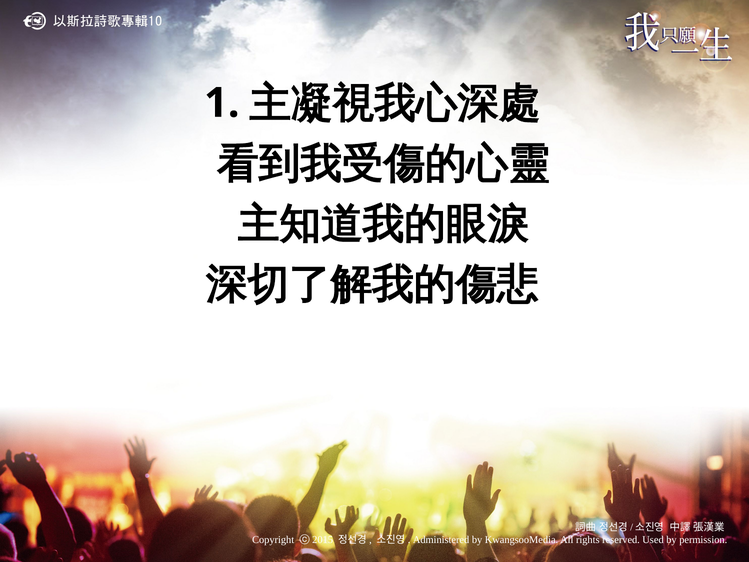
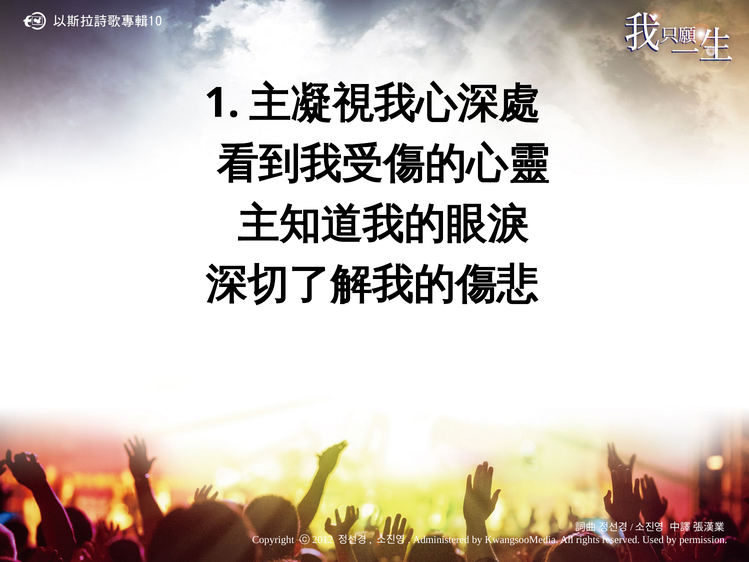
2015: 2015 -> 2012
